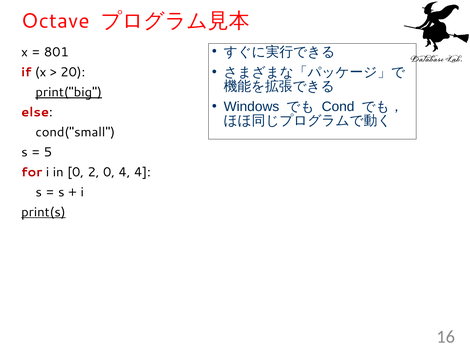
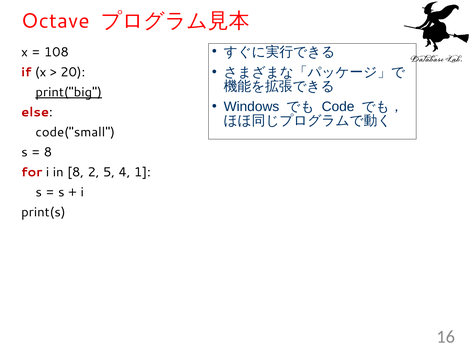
801: 801 -> 108
Cond: Cond -> Code
cond("small: cond("small -> code("small
5 at (48, 152): 5 -> 8
in 0: 0 -> 8
2 0: 0 -> 5
4 4: 4 -> 1
print(s underline: present -> none
